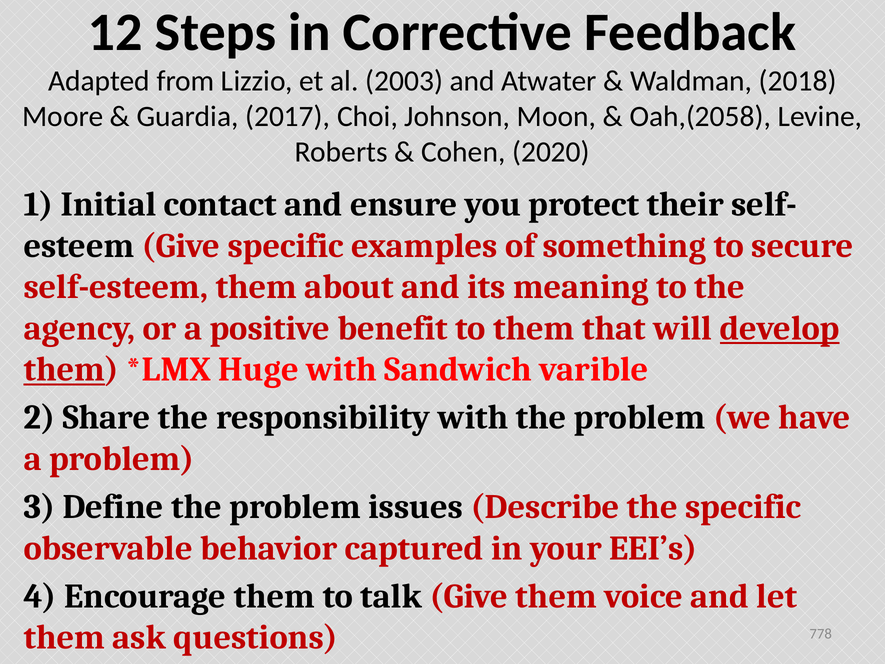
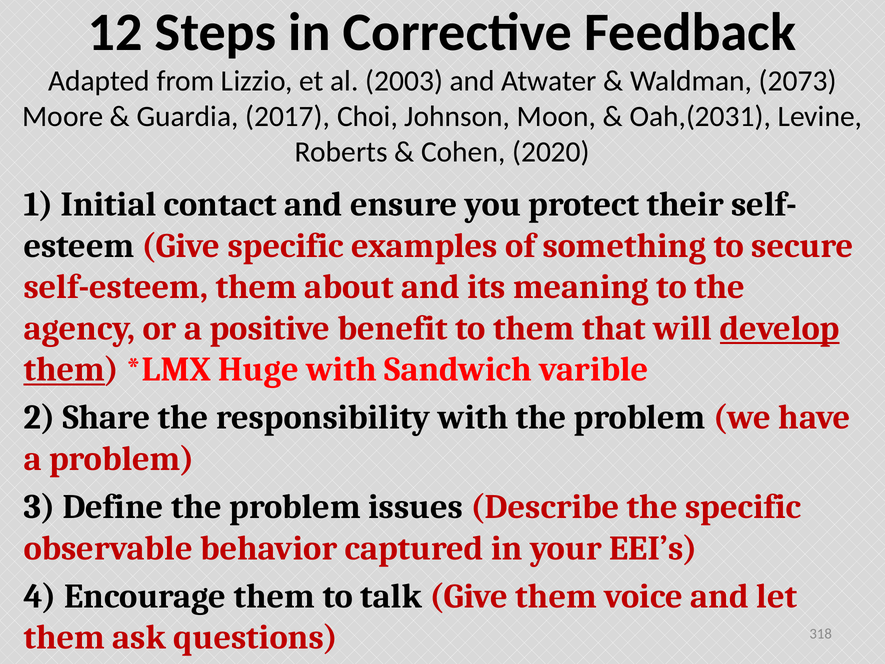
2018: 2018 -> 2073
Oah,(2058: Oah,(2058 -> Oah,(2031
778: 778 -> 318
